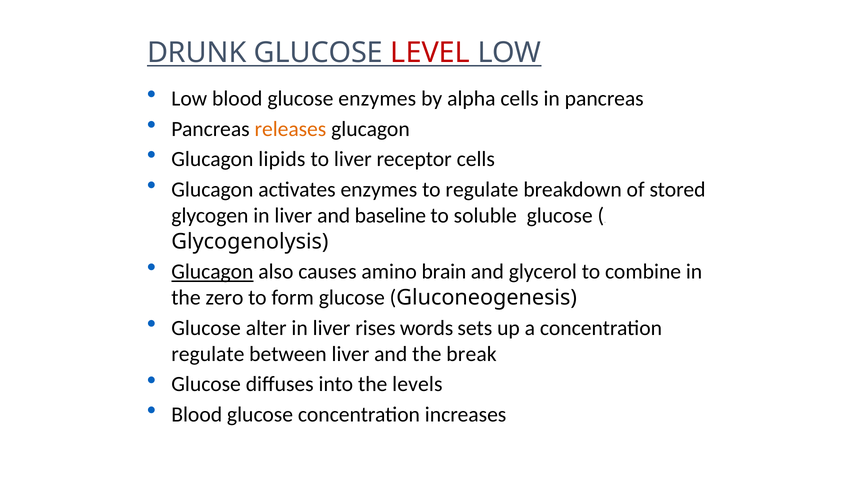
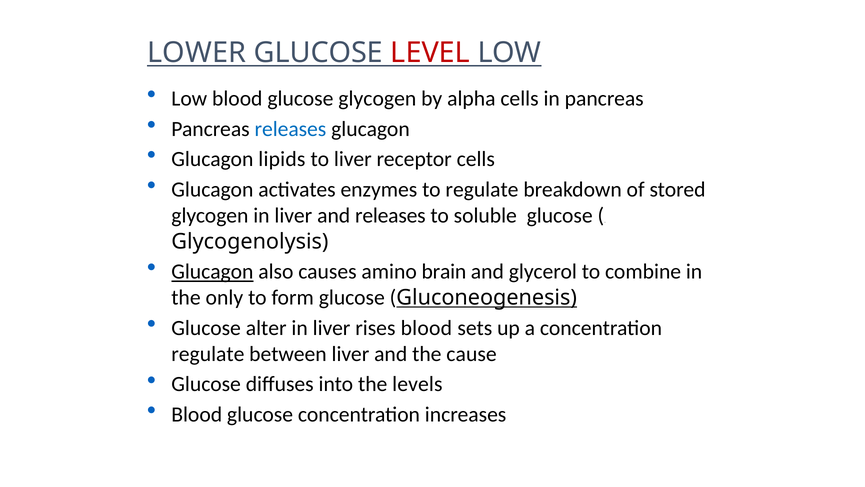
DRUNK: DRUNK -> LOWER
glucose enzymes: enzymes -> glycogen
releases at (290, 129) colour: orange -> blue
and baseline: baseline -> releases
zero: zero -> only
Gluconeogenesis underline: none -> present
rises words: words -> blood
break: break -> cause
